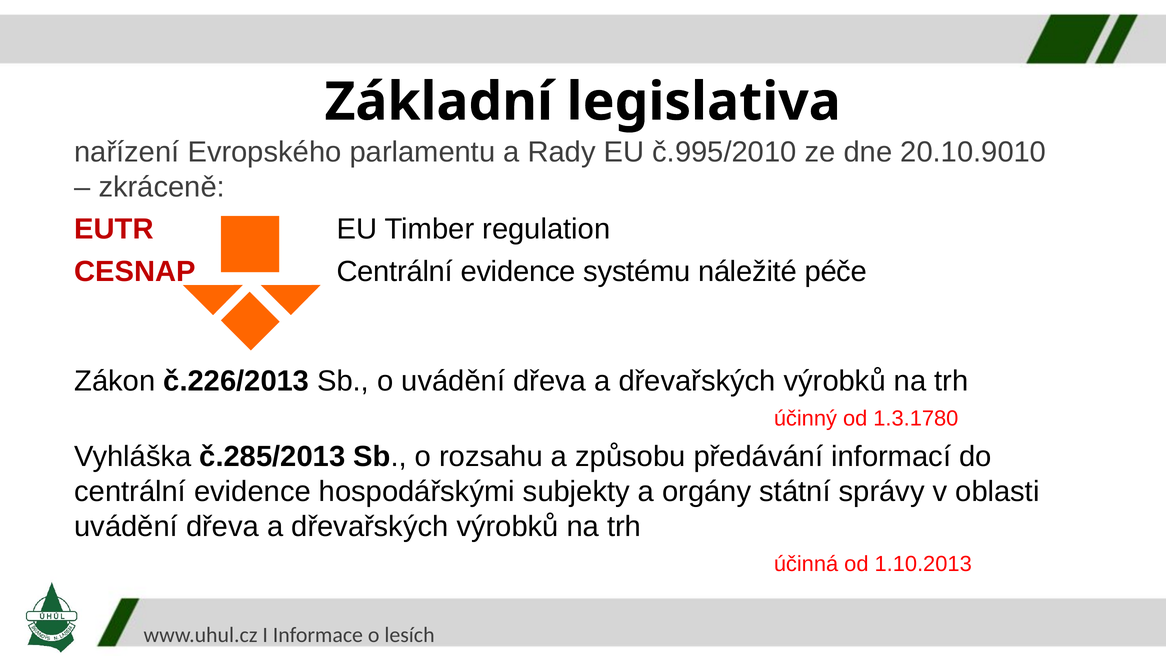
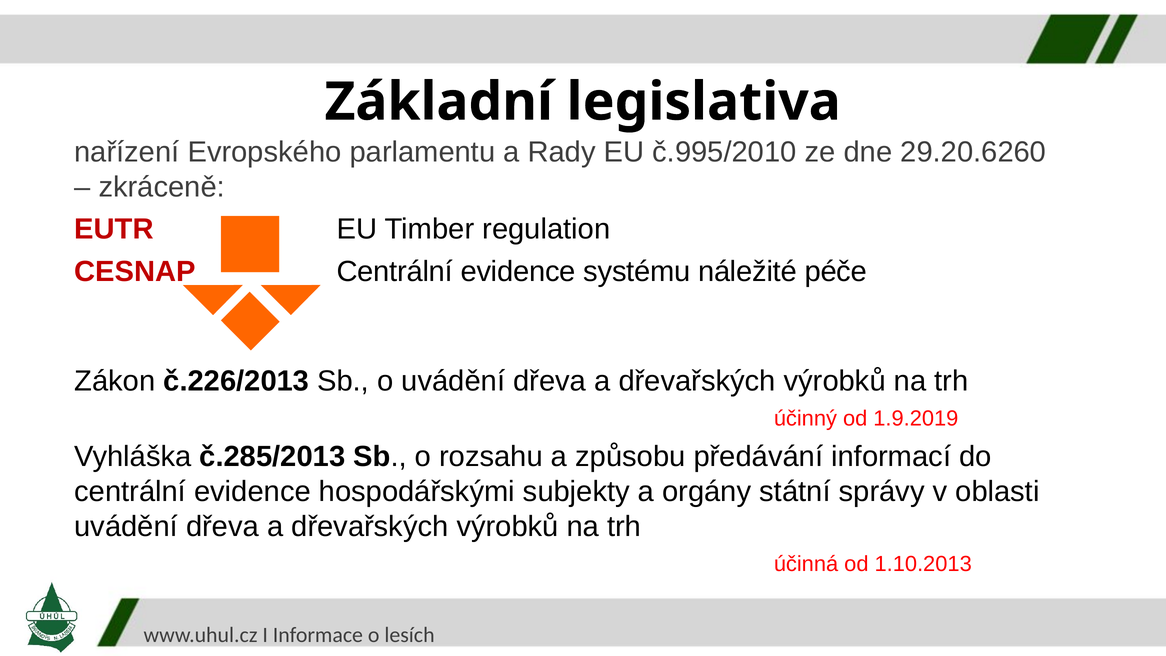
20.10.9010: 20.10.9010 -> 29.20.6260
1.3.1780: 1.3.1780 -> 1.9.2019
